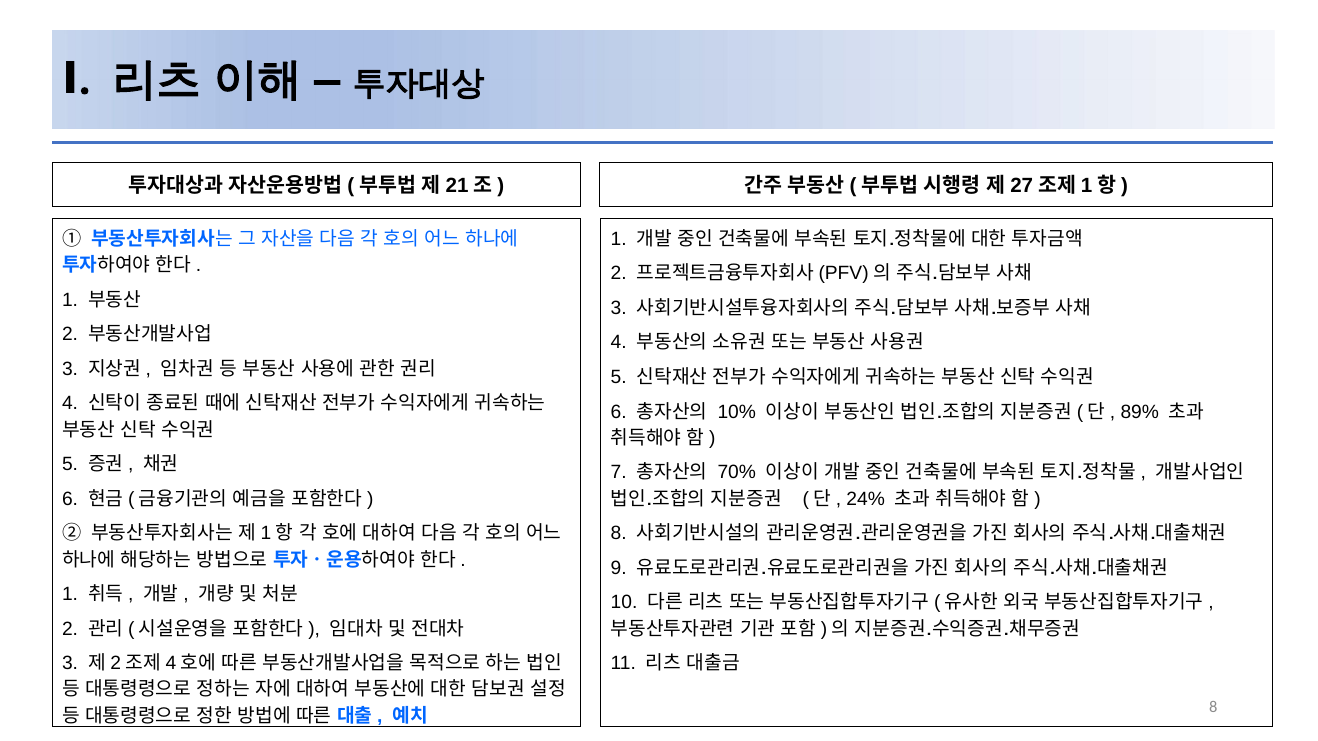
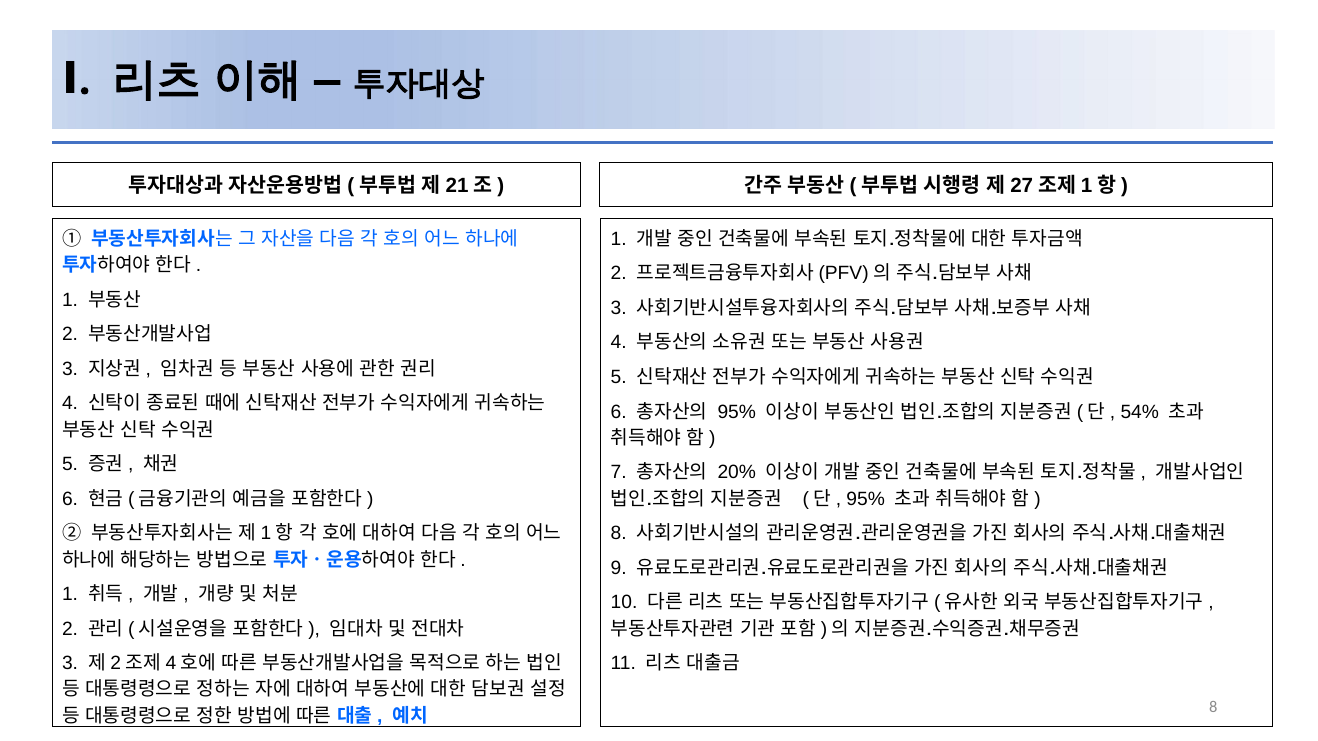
10% at (737, 412): 10% -> 95%
89%: 89% -> 54%
70%: 70% -> 20%
24% at (866, 499): 24% -> 95%
